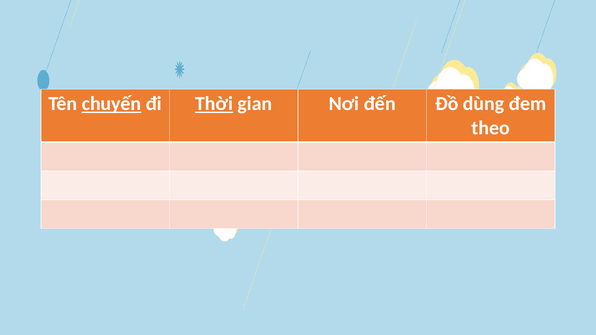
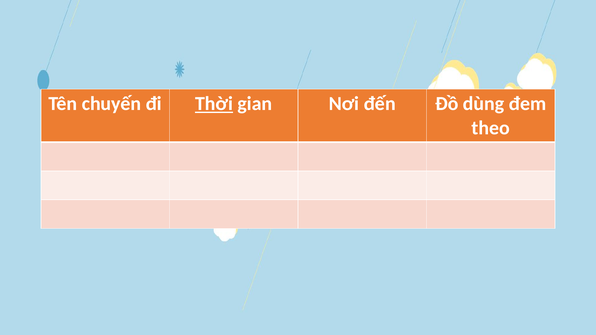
chuyến underline: present -> none
